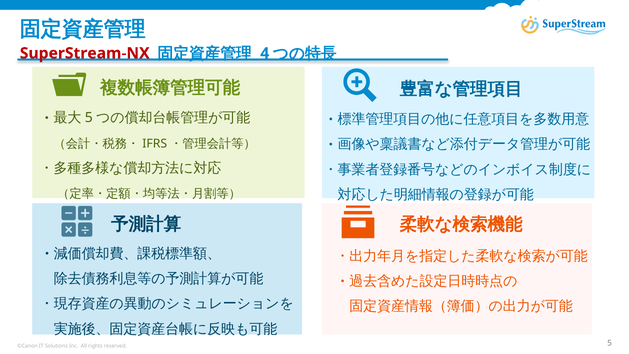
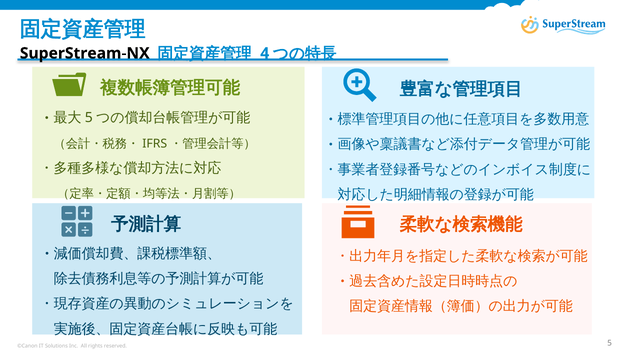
SuperStream-NX colour: red -> black
